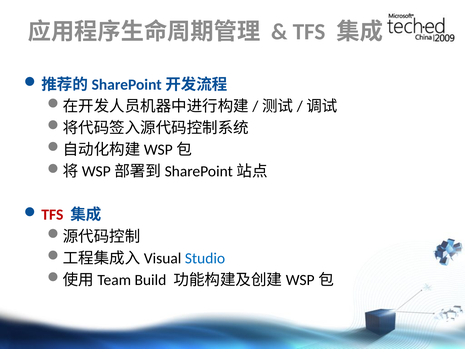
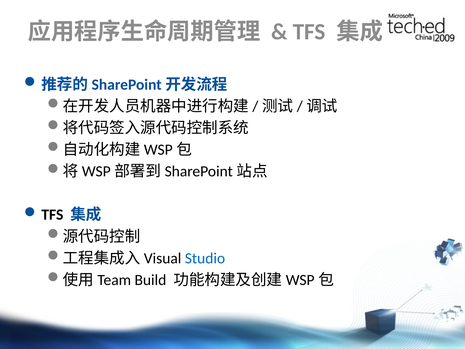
TFS at (52, 215) colour: red -> black
